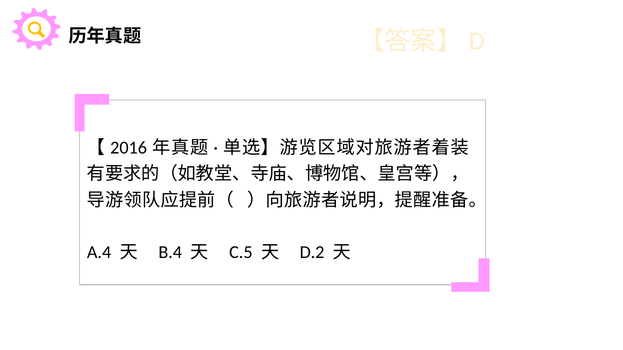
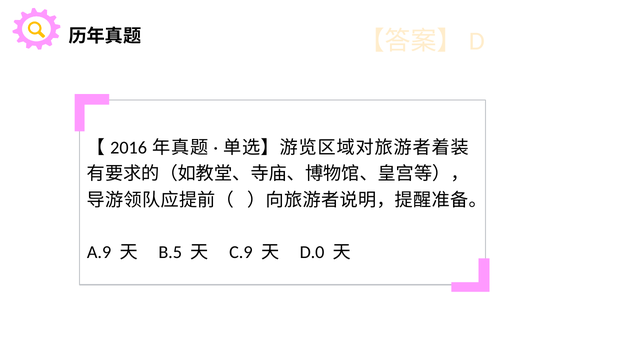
A.4: A.4 -> A.9
B.4: B.4 -> B.5
C.5: C.5 -> C.9
D.2: D.2 -> D.0
